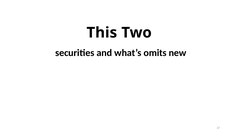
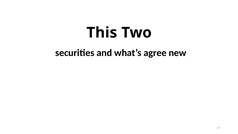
omits: omits -> agree
